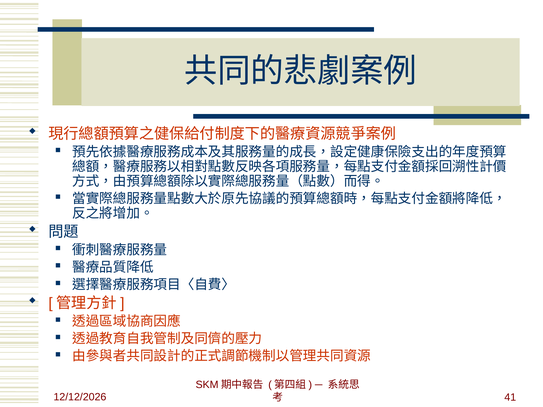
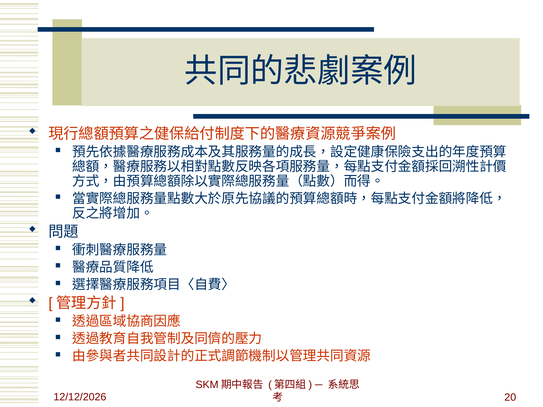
41: 41 -> 20
